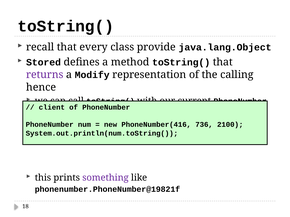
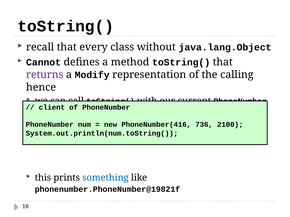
provide: provide -> without
Stored: Stored -> Cannot
something colour: purple -> blue
